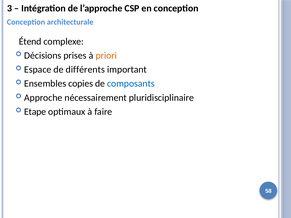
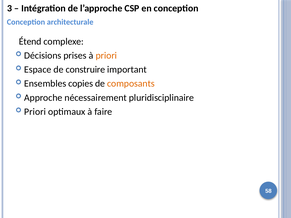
différents: différents -> construire
composants colour: blue -> orange
Etape at (35, 112): Etape -> Priori
